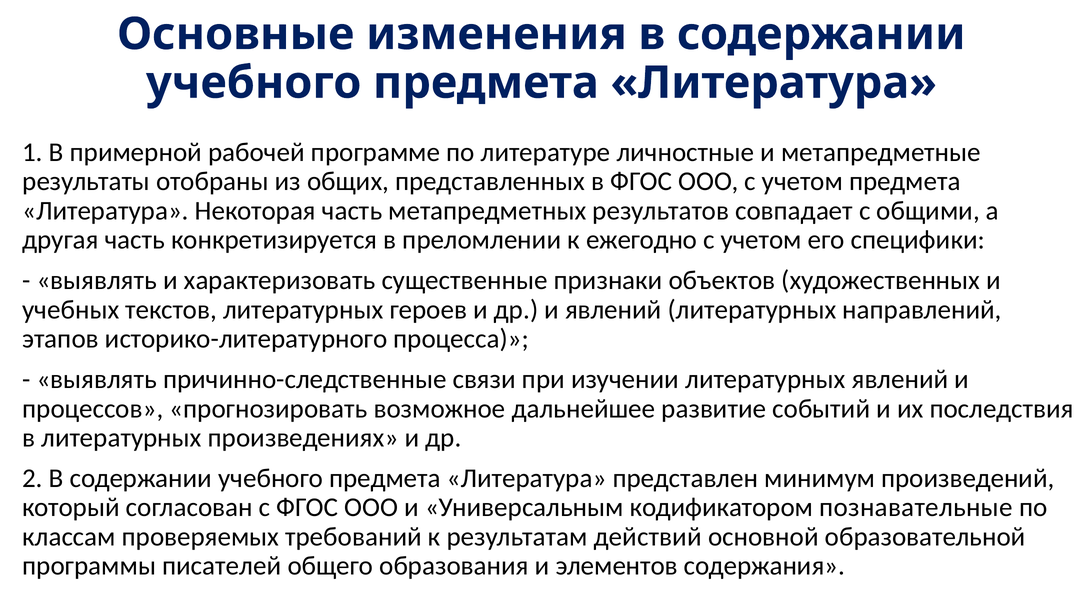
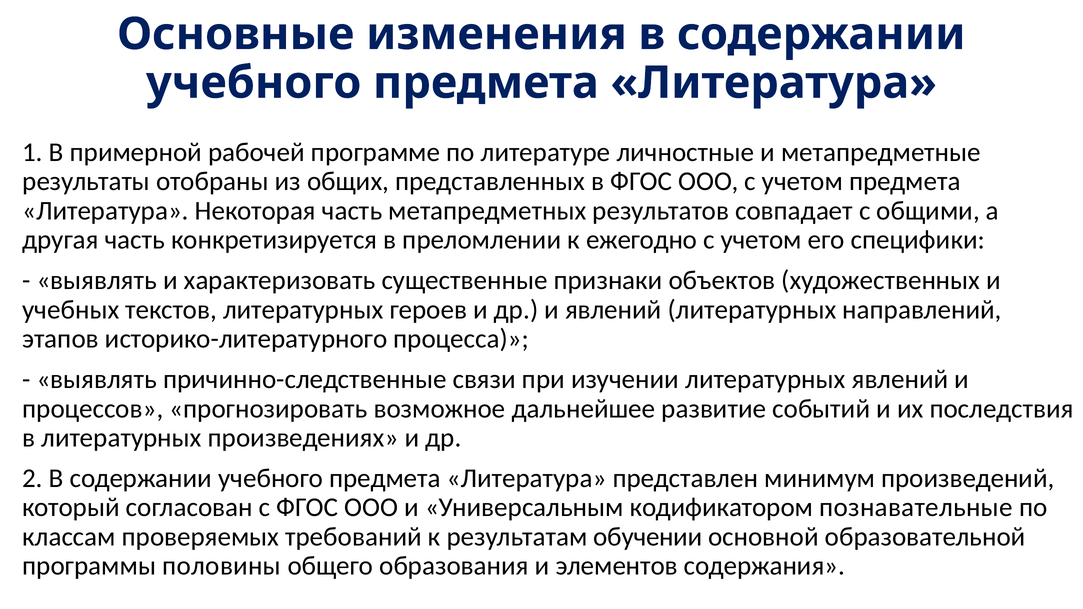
действий: действий -> обучении
писателей: писателей -> половины
